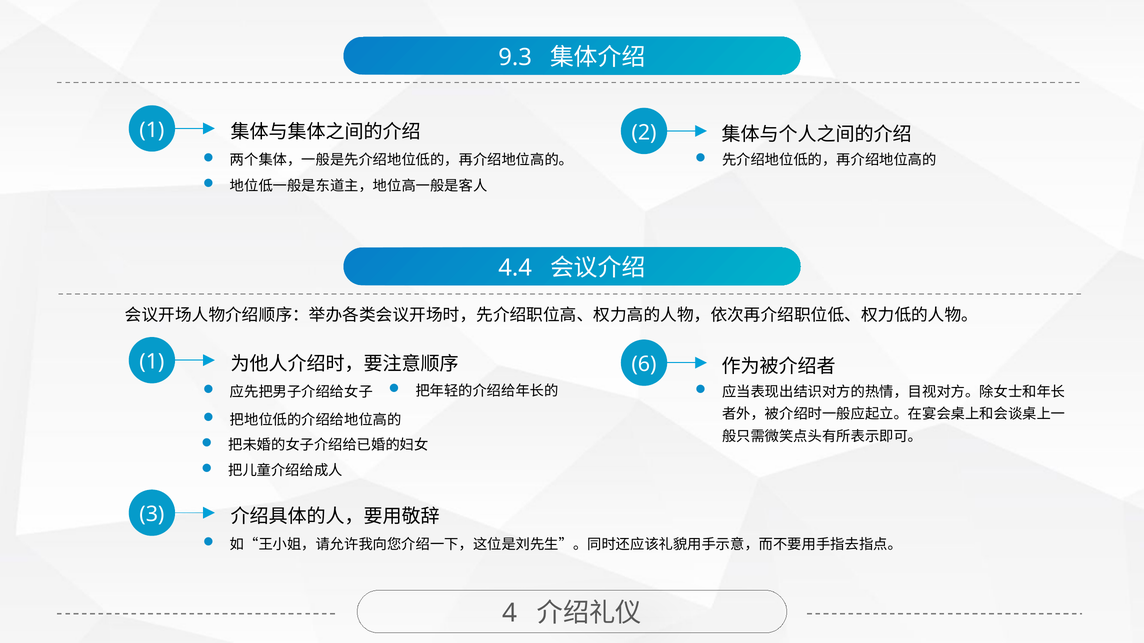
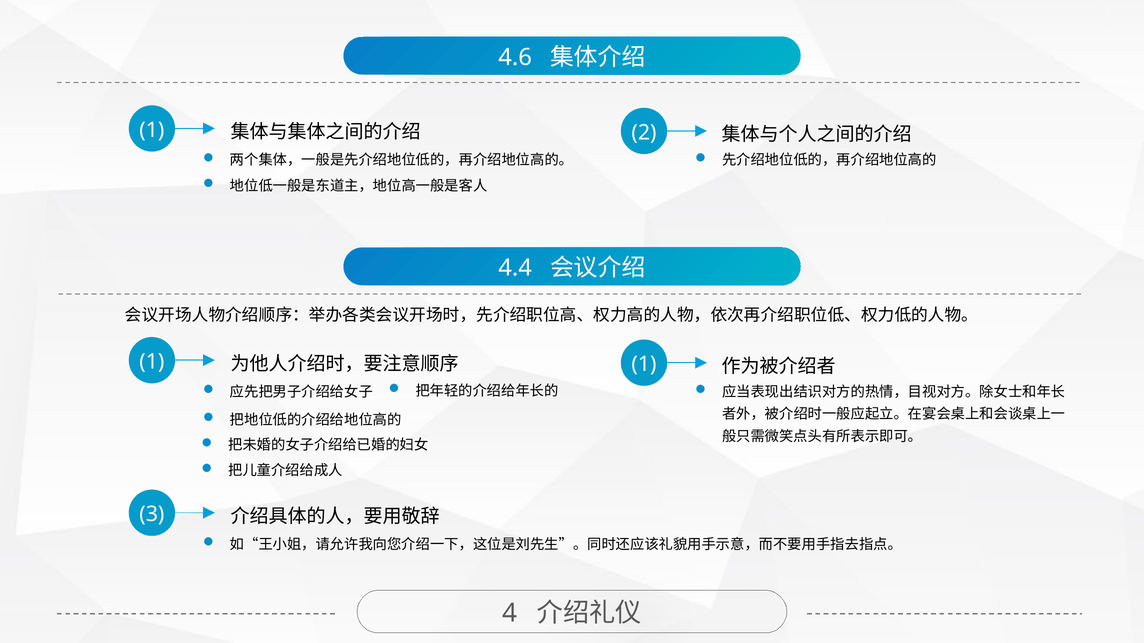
9.3: 9.3 -> 4.6
6 at (644, 364): 6 -> 1
